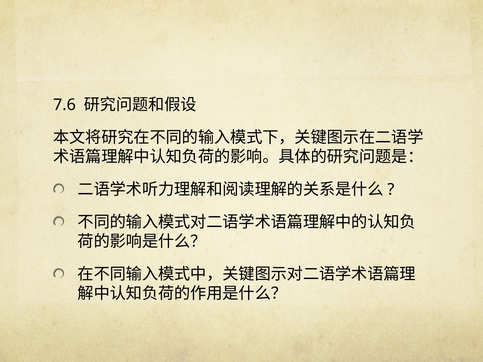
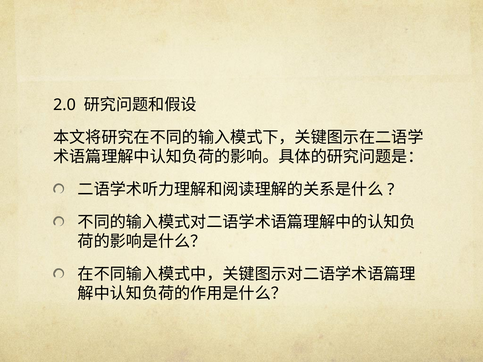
7.6: 7.6 -> 2.0
